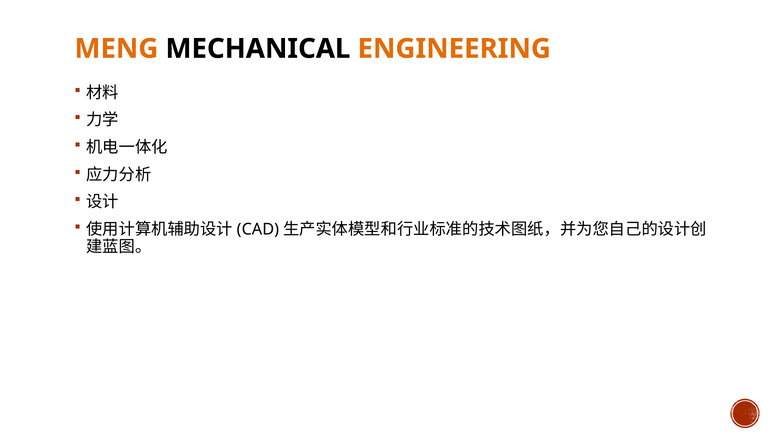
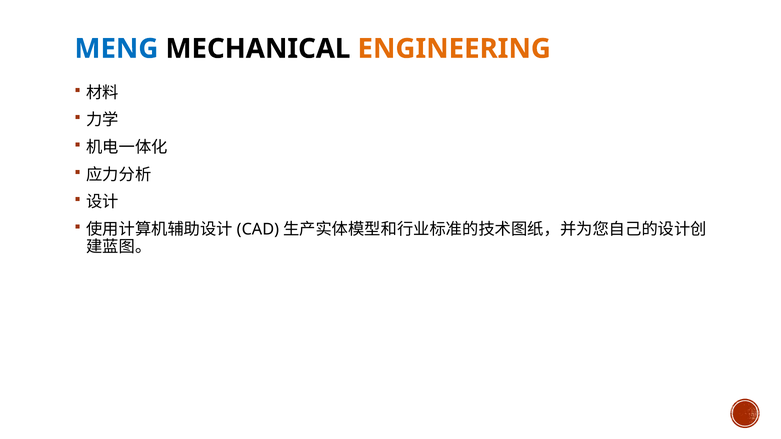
MENG colour: orange -> blue
